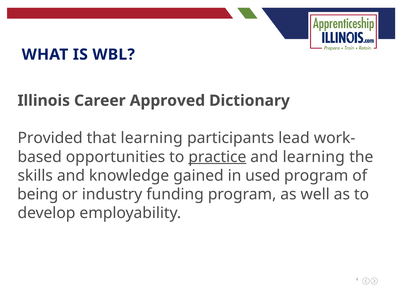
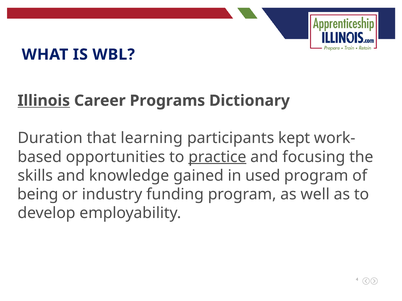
Illinois underline: none -> present
Approved: Approved -> Programs
Provided: Provided -> Duration
lead: lead -> kept
and learning: learning -> focusing
